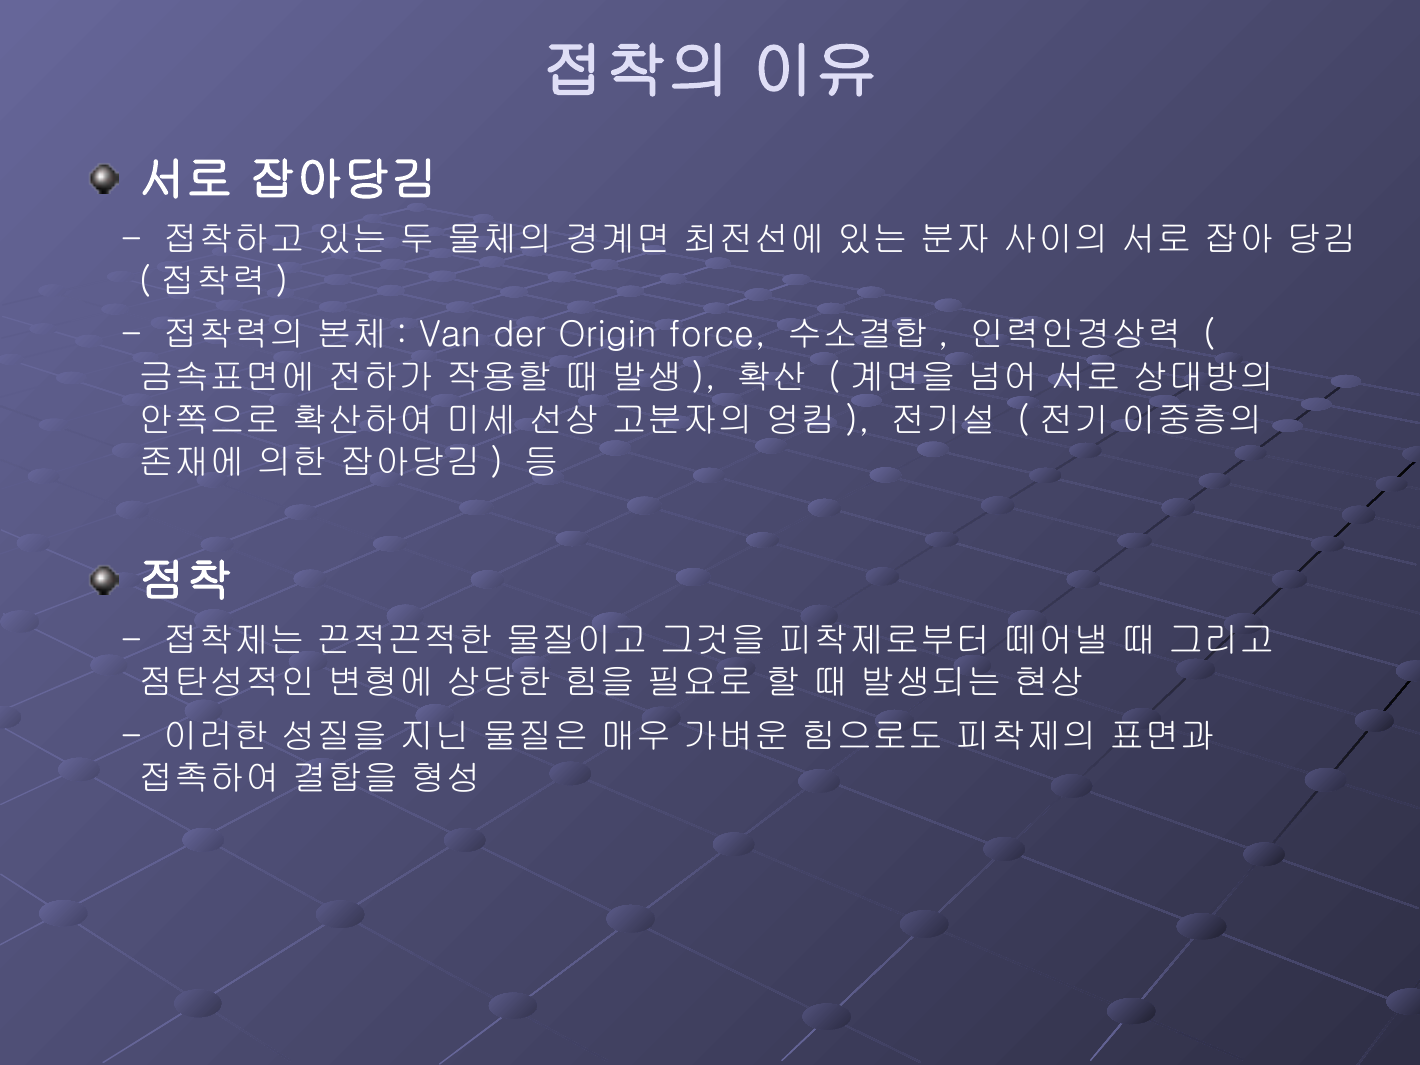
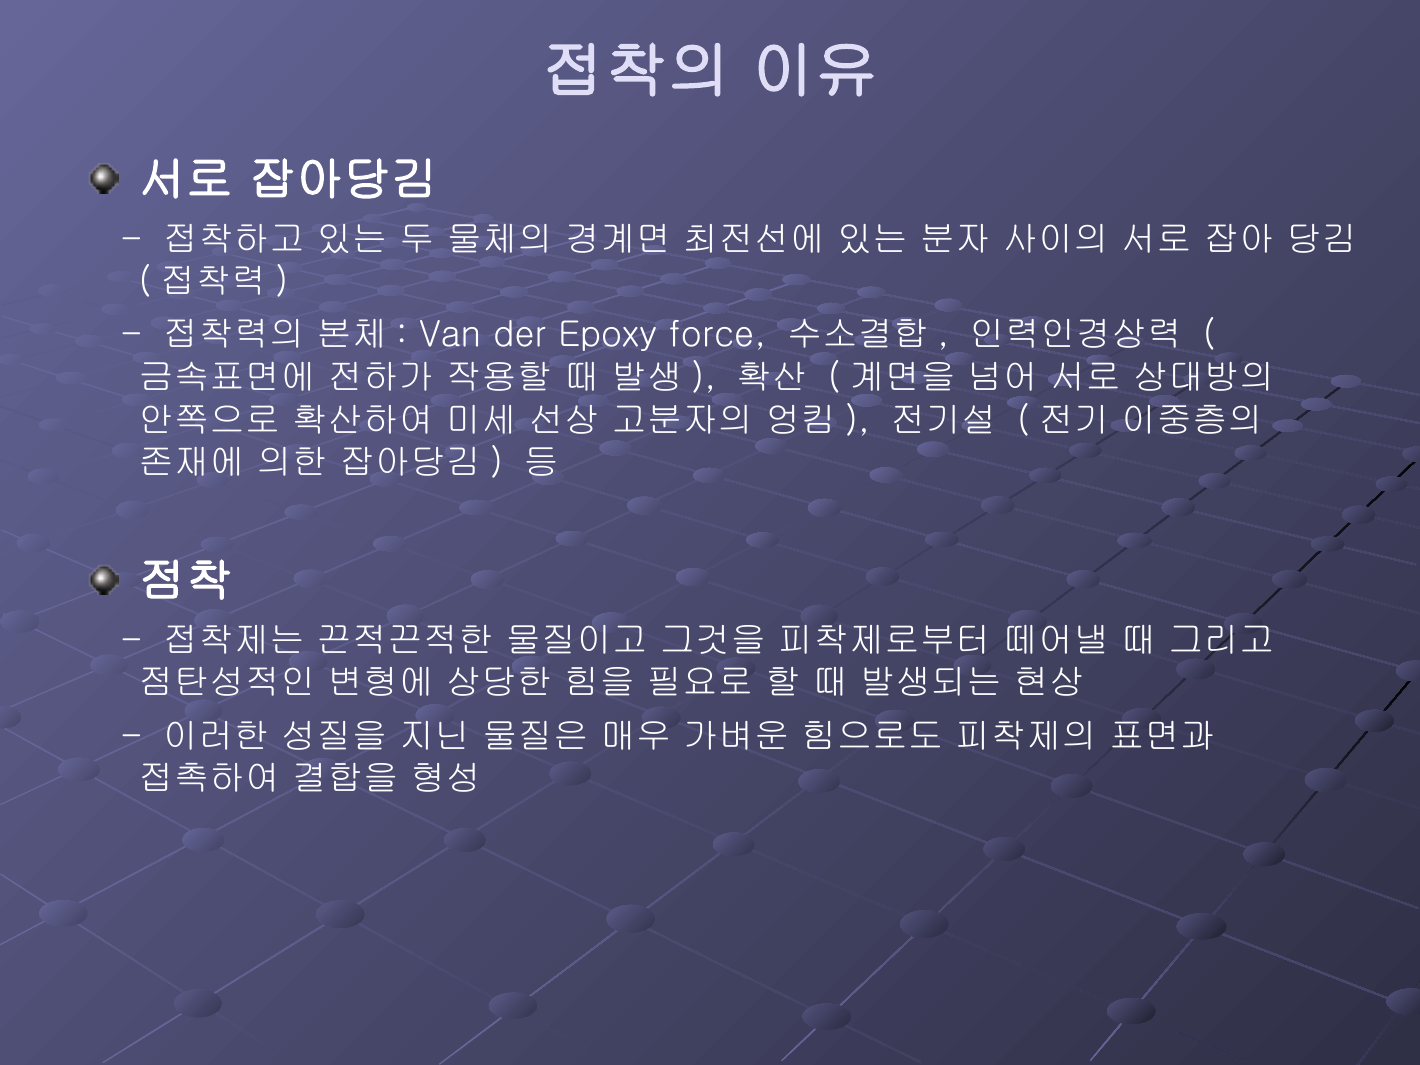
Origin: Origin -> Epoxy
